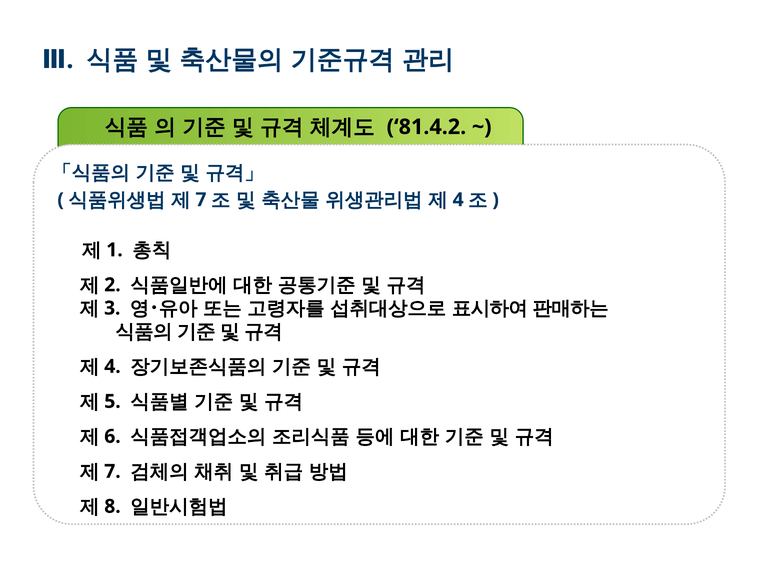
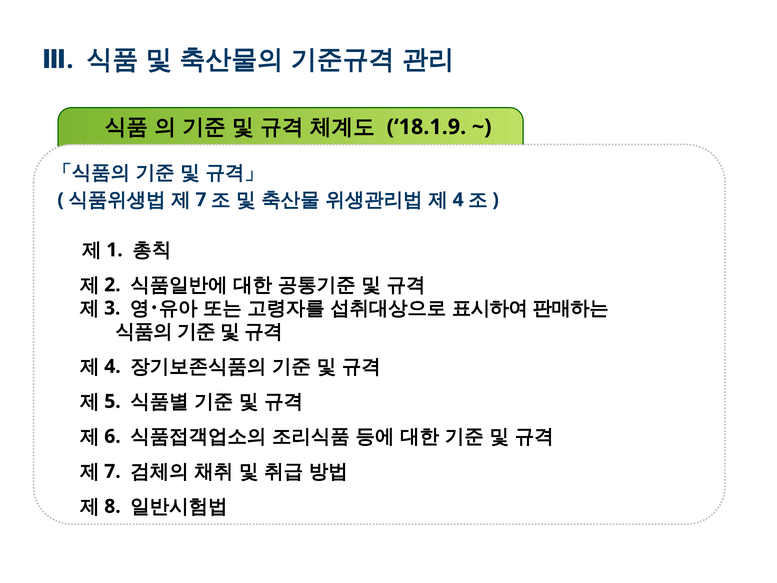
81.4.2: 81.4.2 -> 18.1.9
